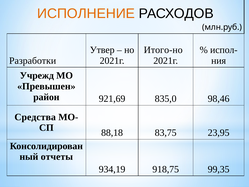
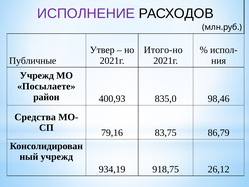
ИСПОЛНЕНИЕ colour: orange -> purple
Разработки: Разработки -> Публичные
Превышен: Превышен -> Посылаете
921,69: 921,69 -> 400,93
88,18: 88,18 -> 79,16
23,95: 23,95 -> 86,79
отчеты at (57, 157): отчеты -> учрежд
99,35: 99,35 -> 26,12
